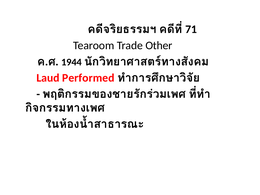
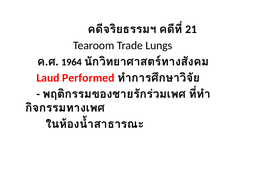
71: 71 -> 21
Other: Other -> Lungs
1944: 1944 -> 1964
